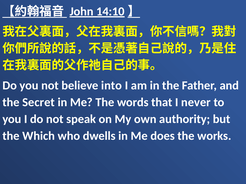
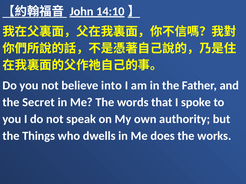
never: never -> spoke
Which: Which -> Things
